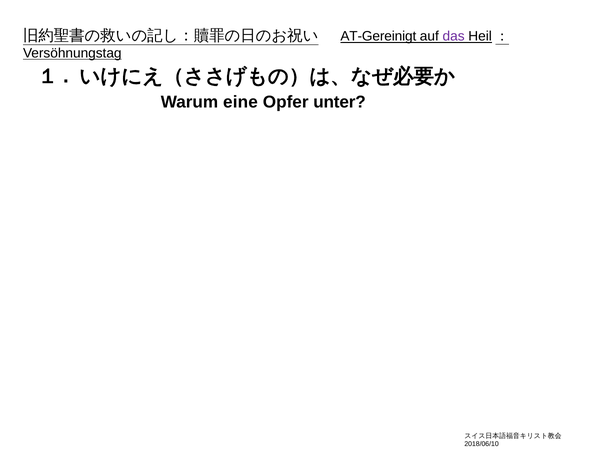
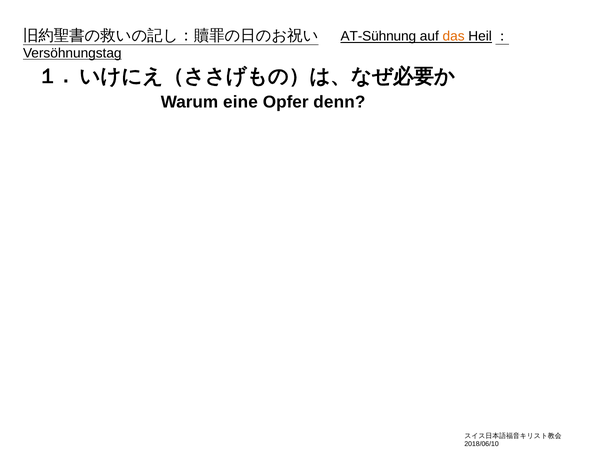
AT-Gereinigt: AT-Gereinigt -> AT-Sühnung
das colour: purple -> orange
unter: unter -> denn
